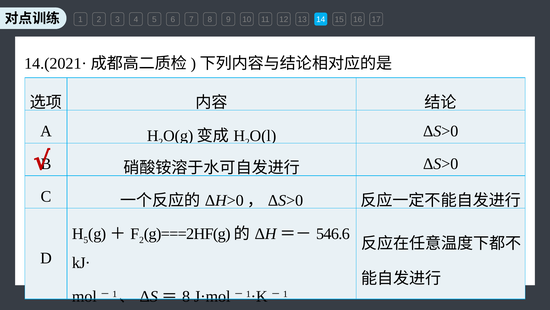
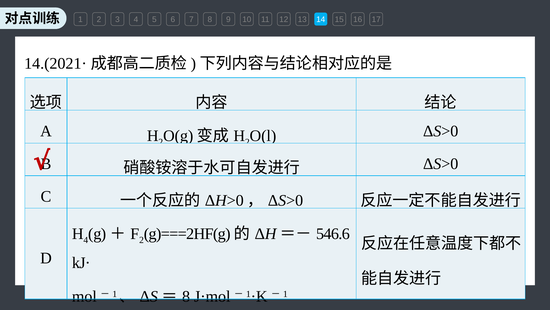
5 at (86, 240): 5 -> 4
